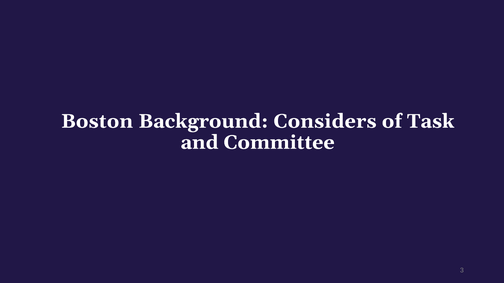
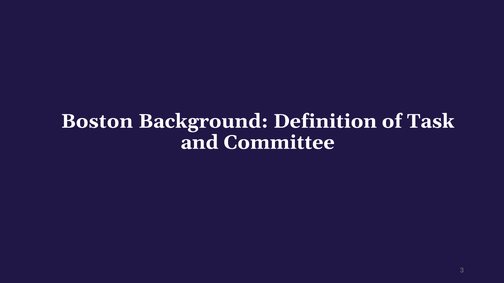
Considers: Considers -> Definition
